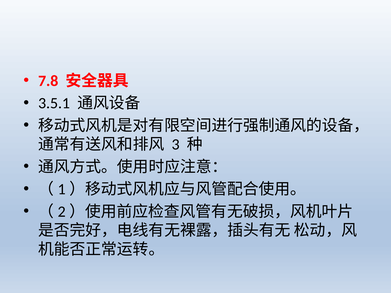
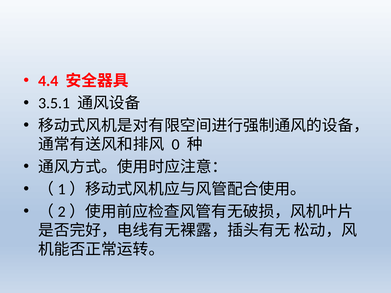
7.8: 7.8 -> 4.4
3: 3 -> 0
